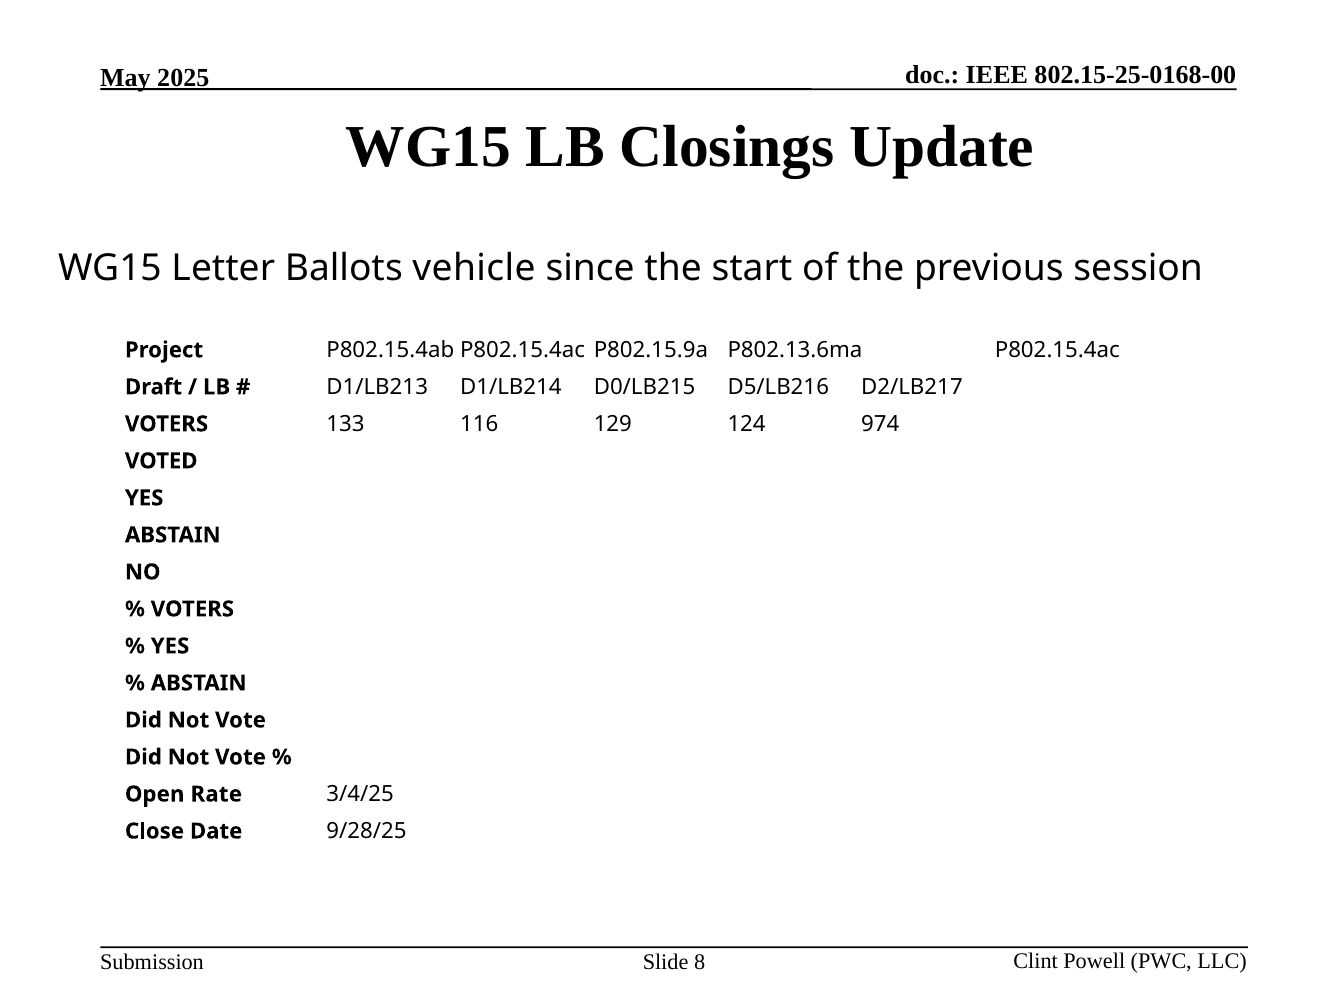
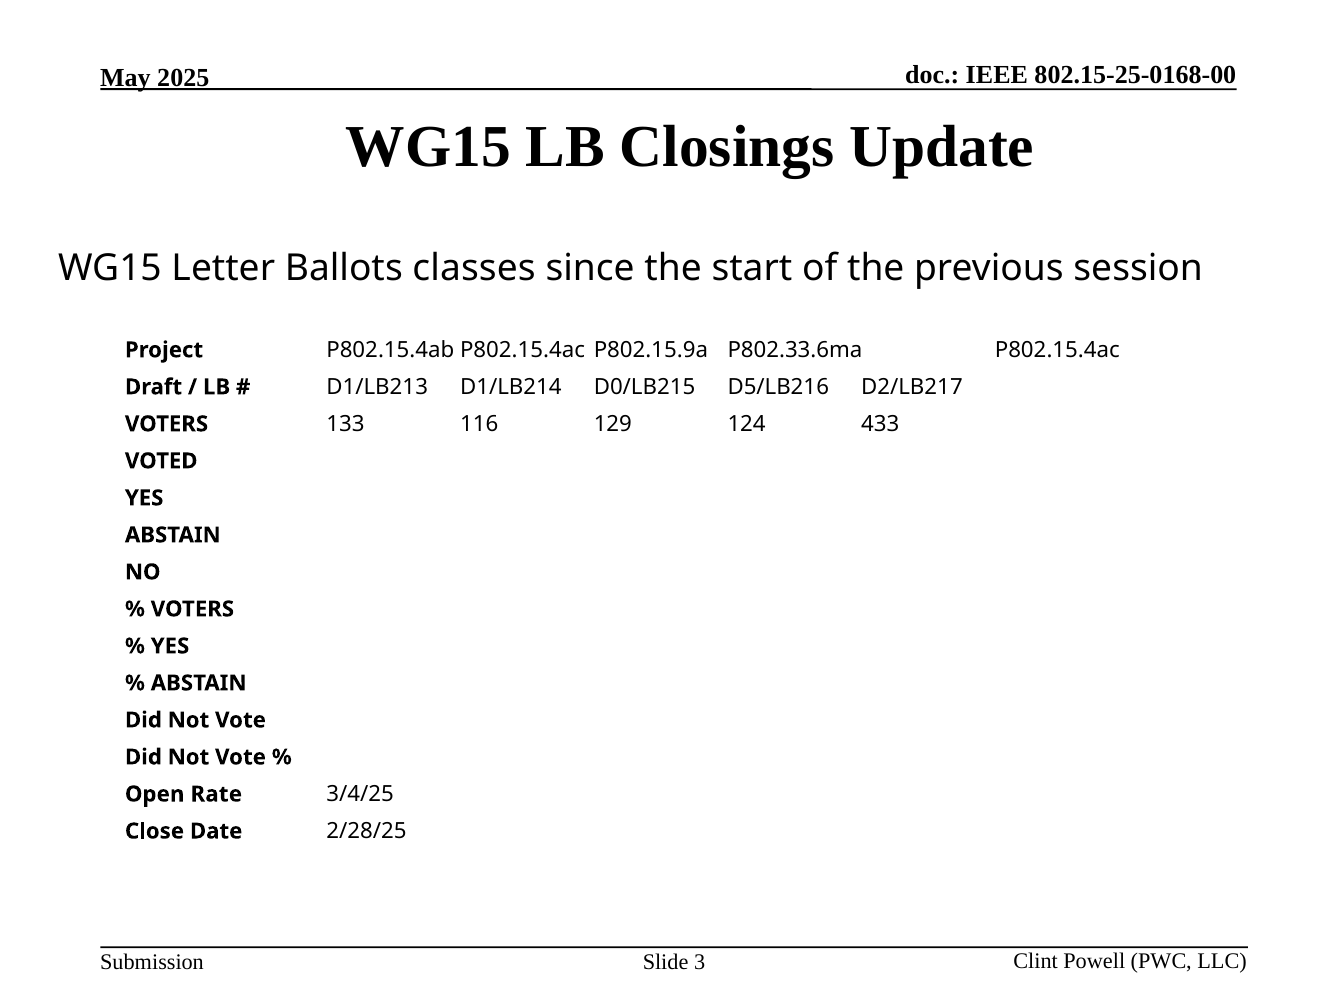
vehicle: vehicle -> classes
P802.13.6ma: P802.13.6ma -> P802.33.6ma
974: 974 -> 433
9/28/25: 9/28/25 -> 2/28/25
8: 8 -> 3
